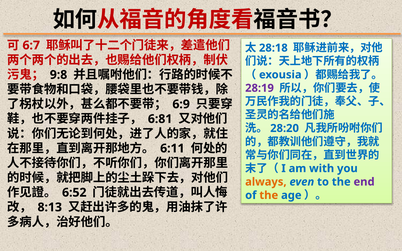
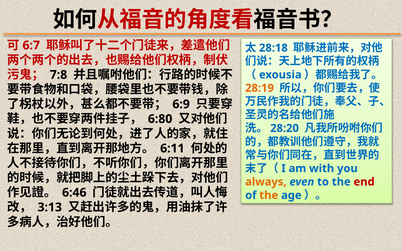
9:8: 9:8 -> 7:8
28:19 colour: purple -> orange
6:81: 6:81 -> 6:80
end colour: purple -> red
6:52: 6:52 -> 6:46
8:13: 8:13 -> 3:13
